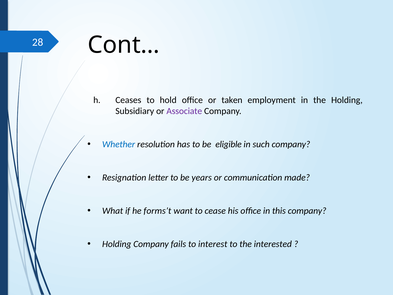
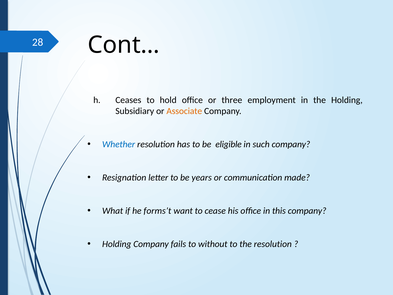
taken: taken -> three
Associate colour: purple -> orange
interest: interest -> without
the interested: interested -> resolution
